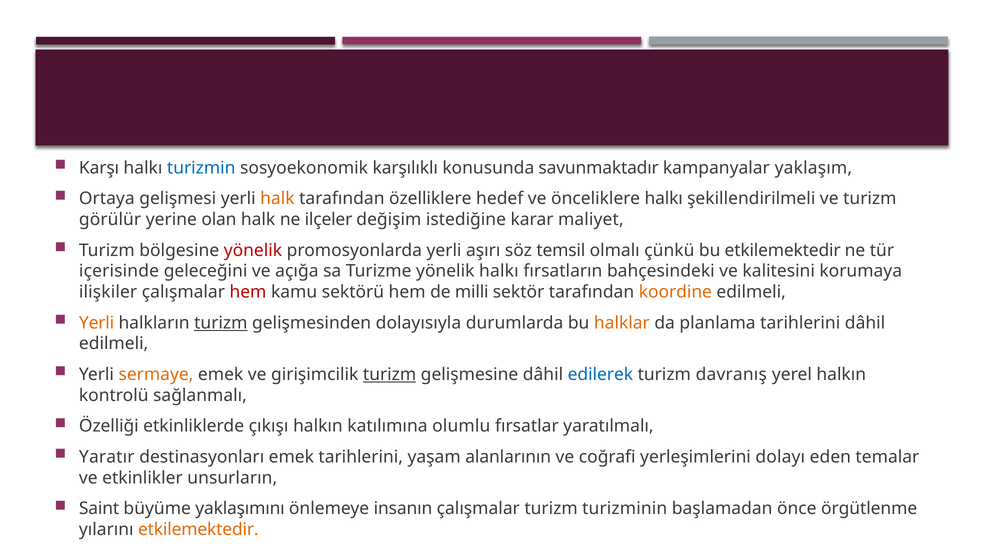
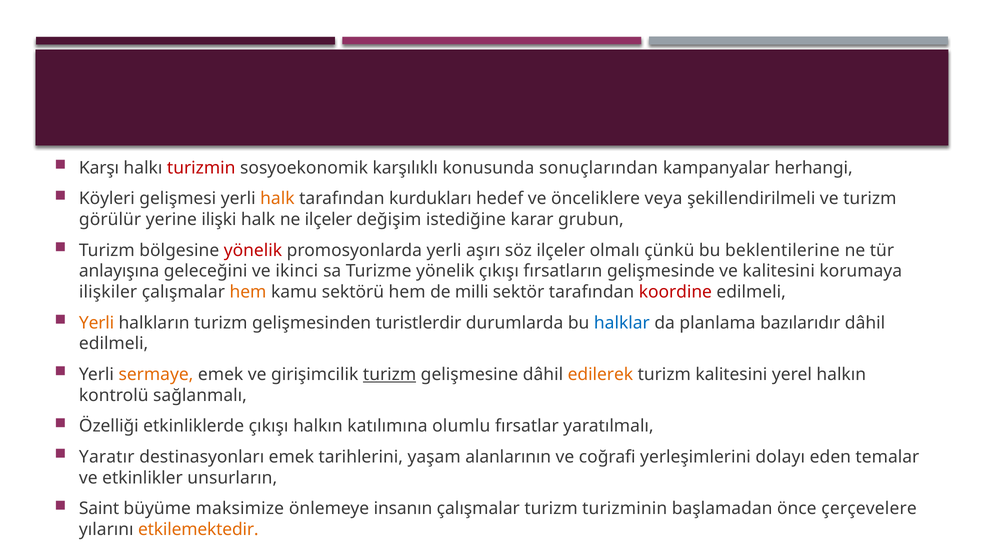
turizmin colour: blue -> red
savunmaktadır: savunmaktadır -> sonuçlarından
yaklaşım: yaklaşım -> herhangi
Ortaya: Ortaya -> Köyleri
özelliklere: özelliklere -> kurdukları
önceliklere halkı: halkı -> veya
olan: olan -> ilişki
maliyet: maliyet -> grubun
söz temsil: temsil -> ilçeler
bu etkilemektedir: etkilemektedir -> beklentilerine
içerisinde: içerisinde -> anlayışına
açığa: açığa -> ikinci
yönelik halkı: halkı -> çıkışı
bahçesindeki: bahçesindeki -> gelişmesinde
hem at (248, 292) colour: red -> orange
koordine colour: orange -> red
turizm at (221, 323) underline: present -> none
dolayısıyla: dolayısıyla -> turistlerdir
halklar colour: orange -> blue
planlama tarihlerini: tarihlerini -> bazılarıdır
edilerek colour: blue -> orange
turizm davranış: davranış -> kalitesini
yaklaşımını: yaklaşımını -> maksimize
örgütlenme: örgütlenme -> çerçevelere
